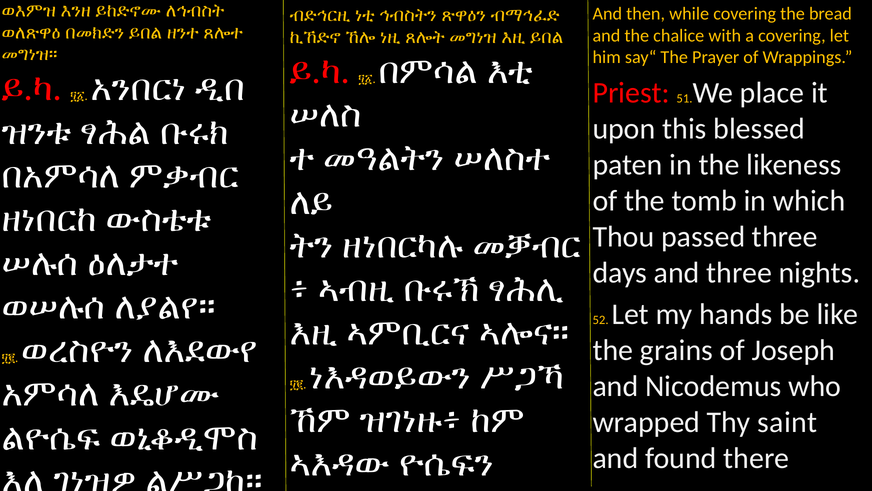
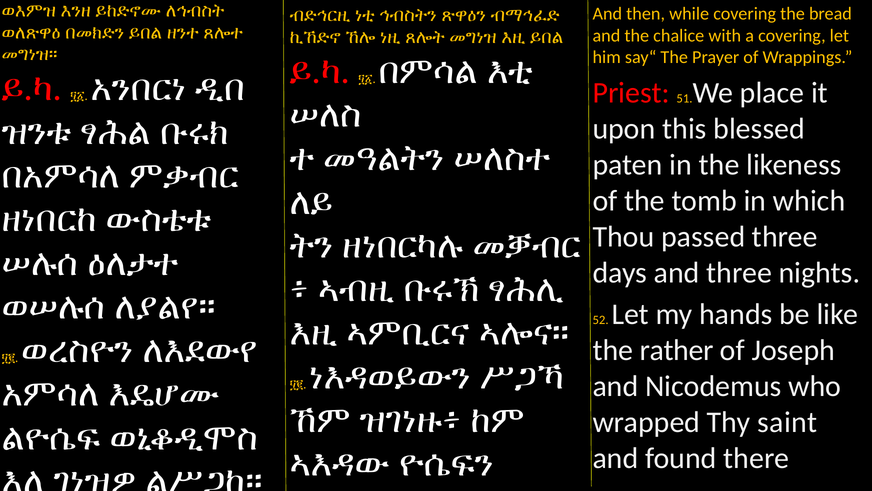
grains: grains -> rather
